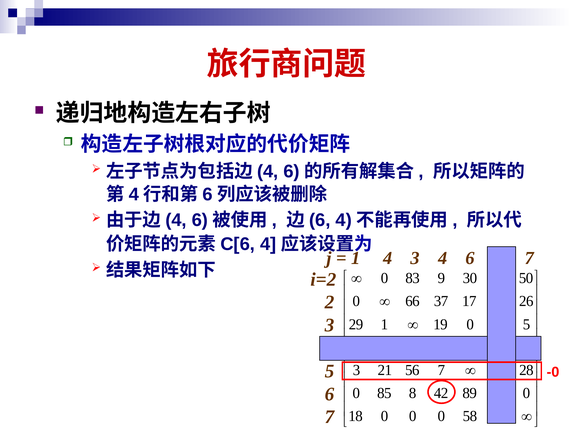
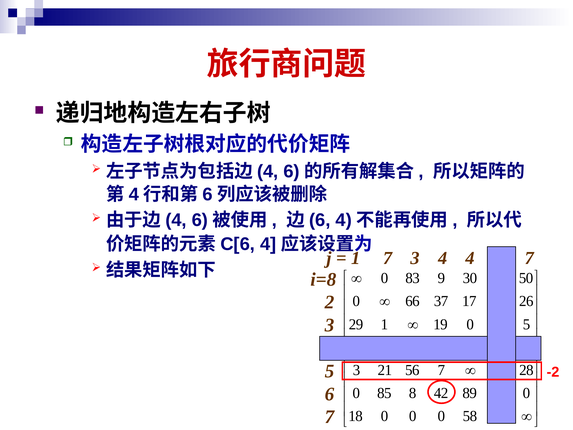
1 4: 4 -> 7
4 6: 6 -> 4
i=2: i=2 -> i=8
-0: -0 -> -2
